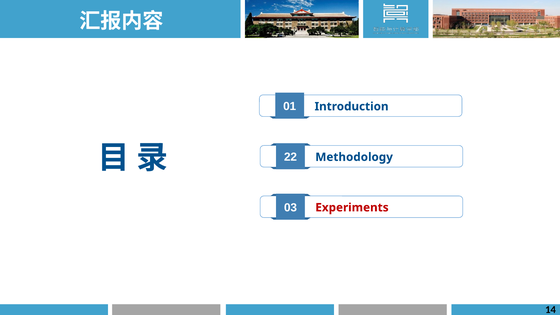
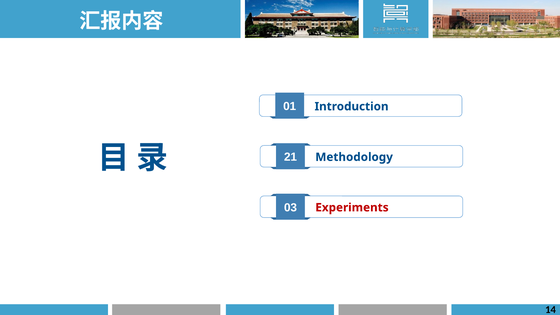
22: 22 -> 21
